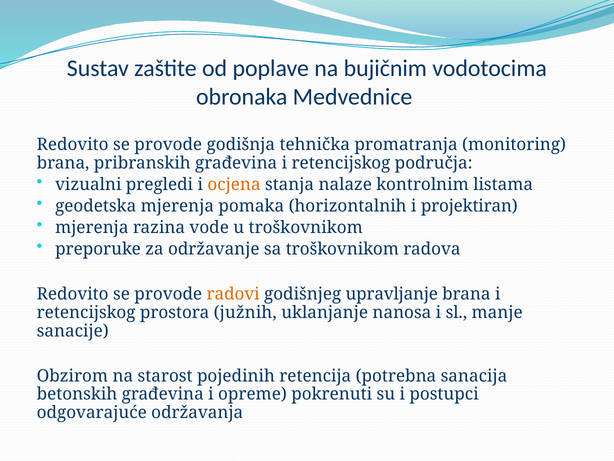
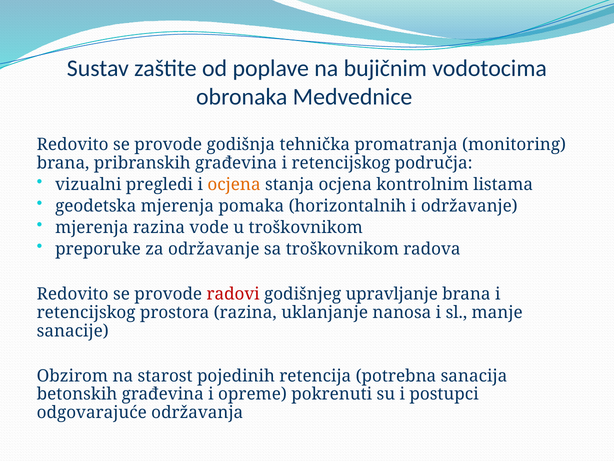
stanja nalaze: nalaze -> ocjena
i projektiran: projektiran -> održavanje
radovi colour: orange -> red
prostora južnih: južnih -> razina
